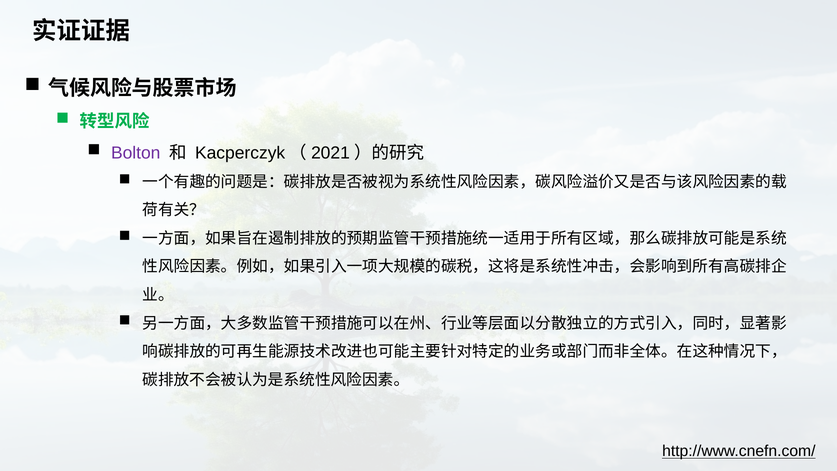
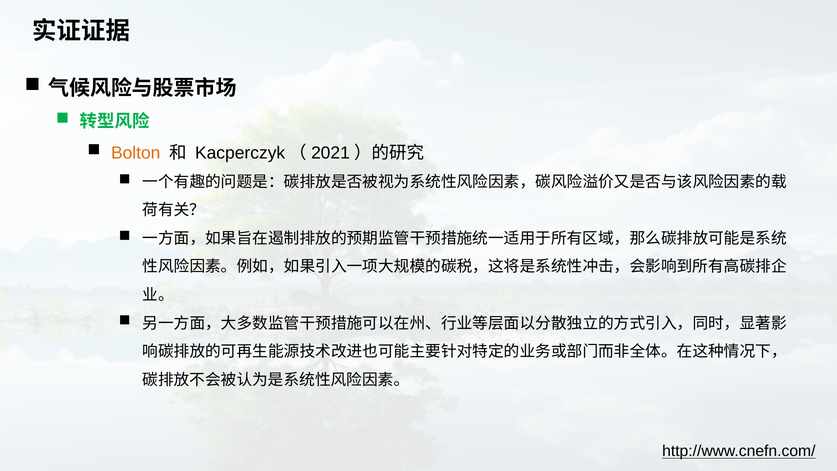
Bolton colour: purple -> orange
